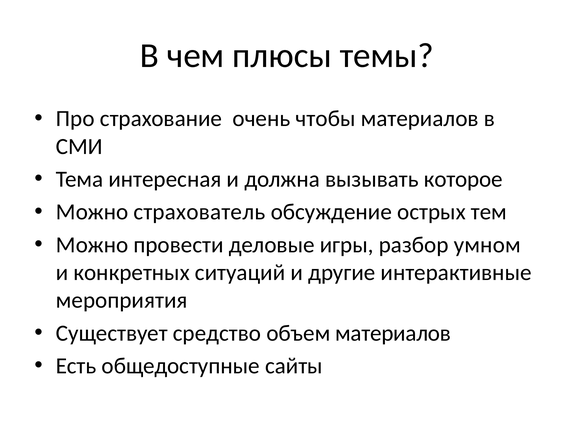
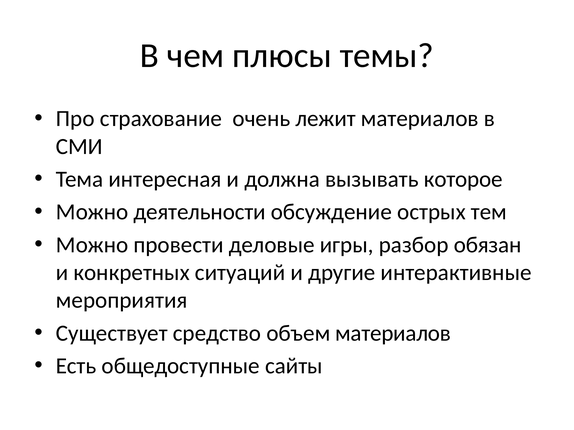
чтобы: чтобы -> лежит
страхователь: страхователь -> деятельности
умном: умном -> обязан
